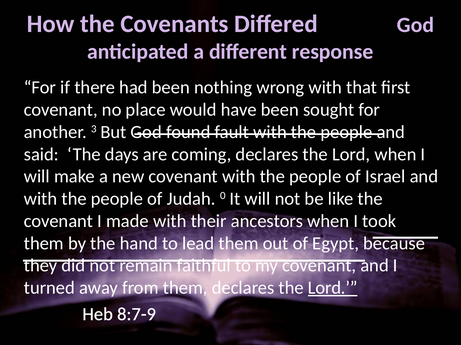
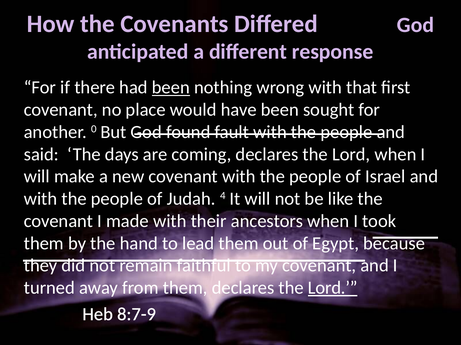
been at (171, 88) underline: none -> present
3: 3 -> 0
0: 0 -> 4
